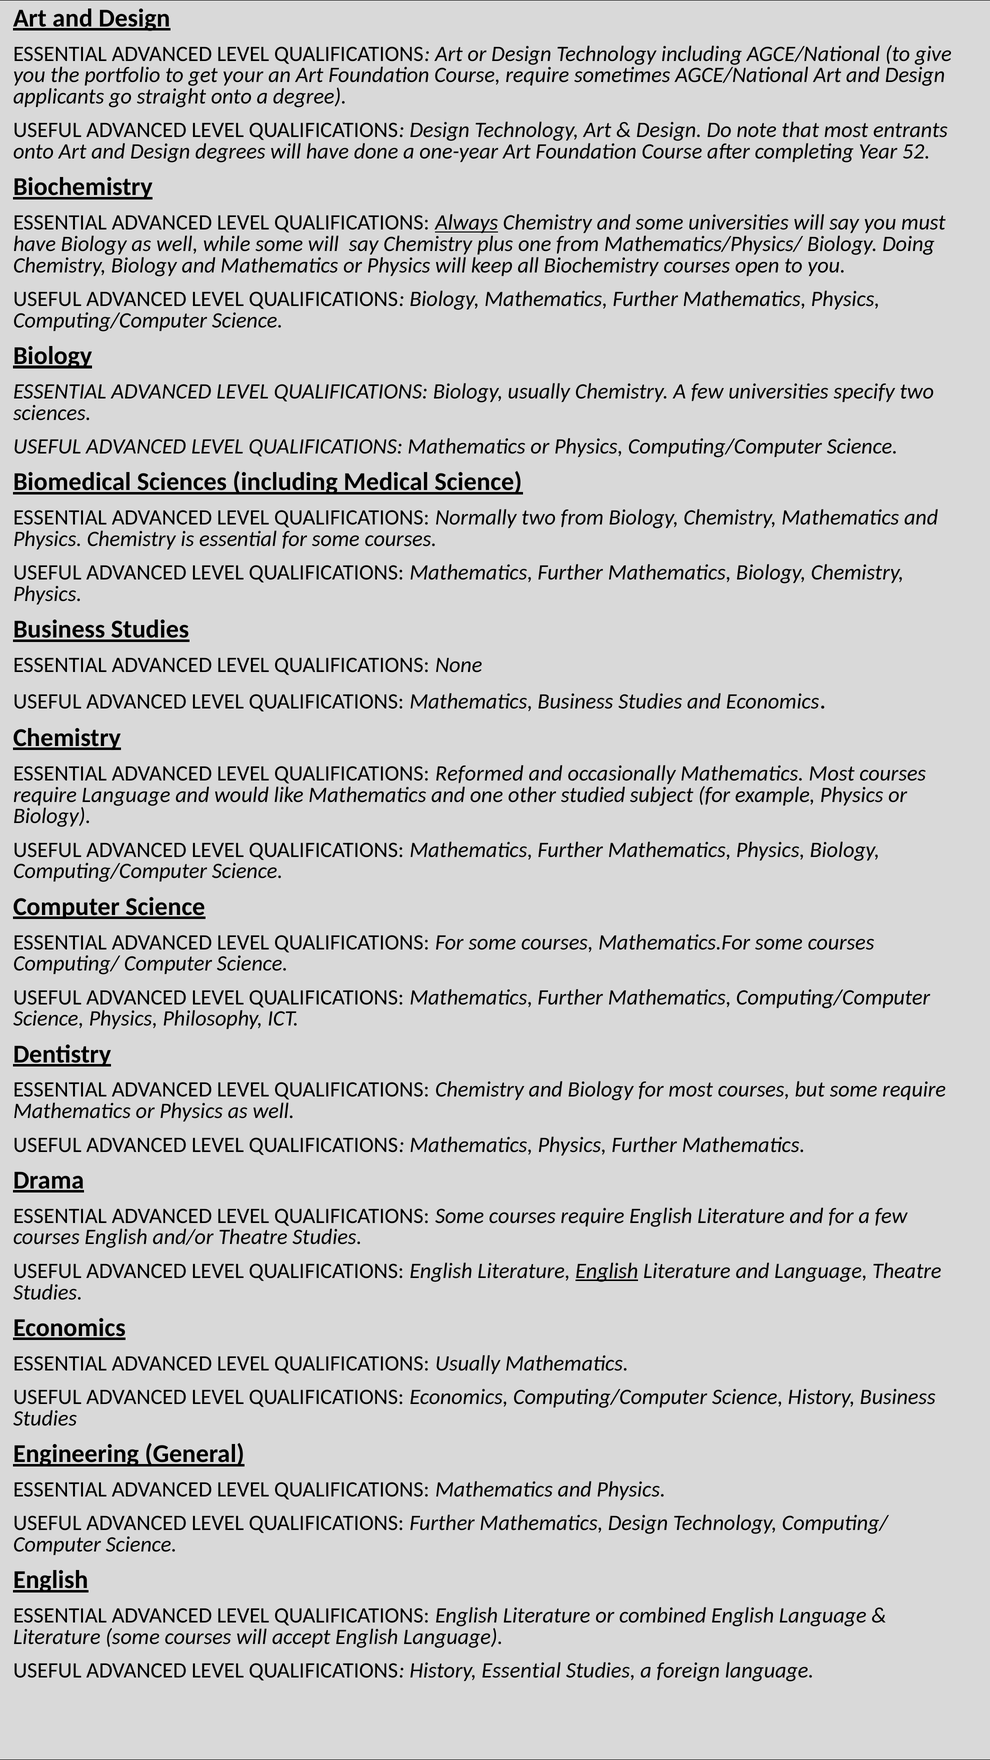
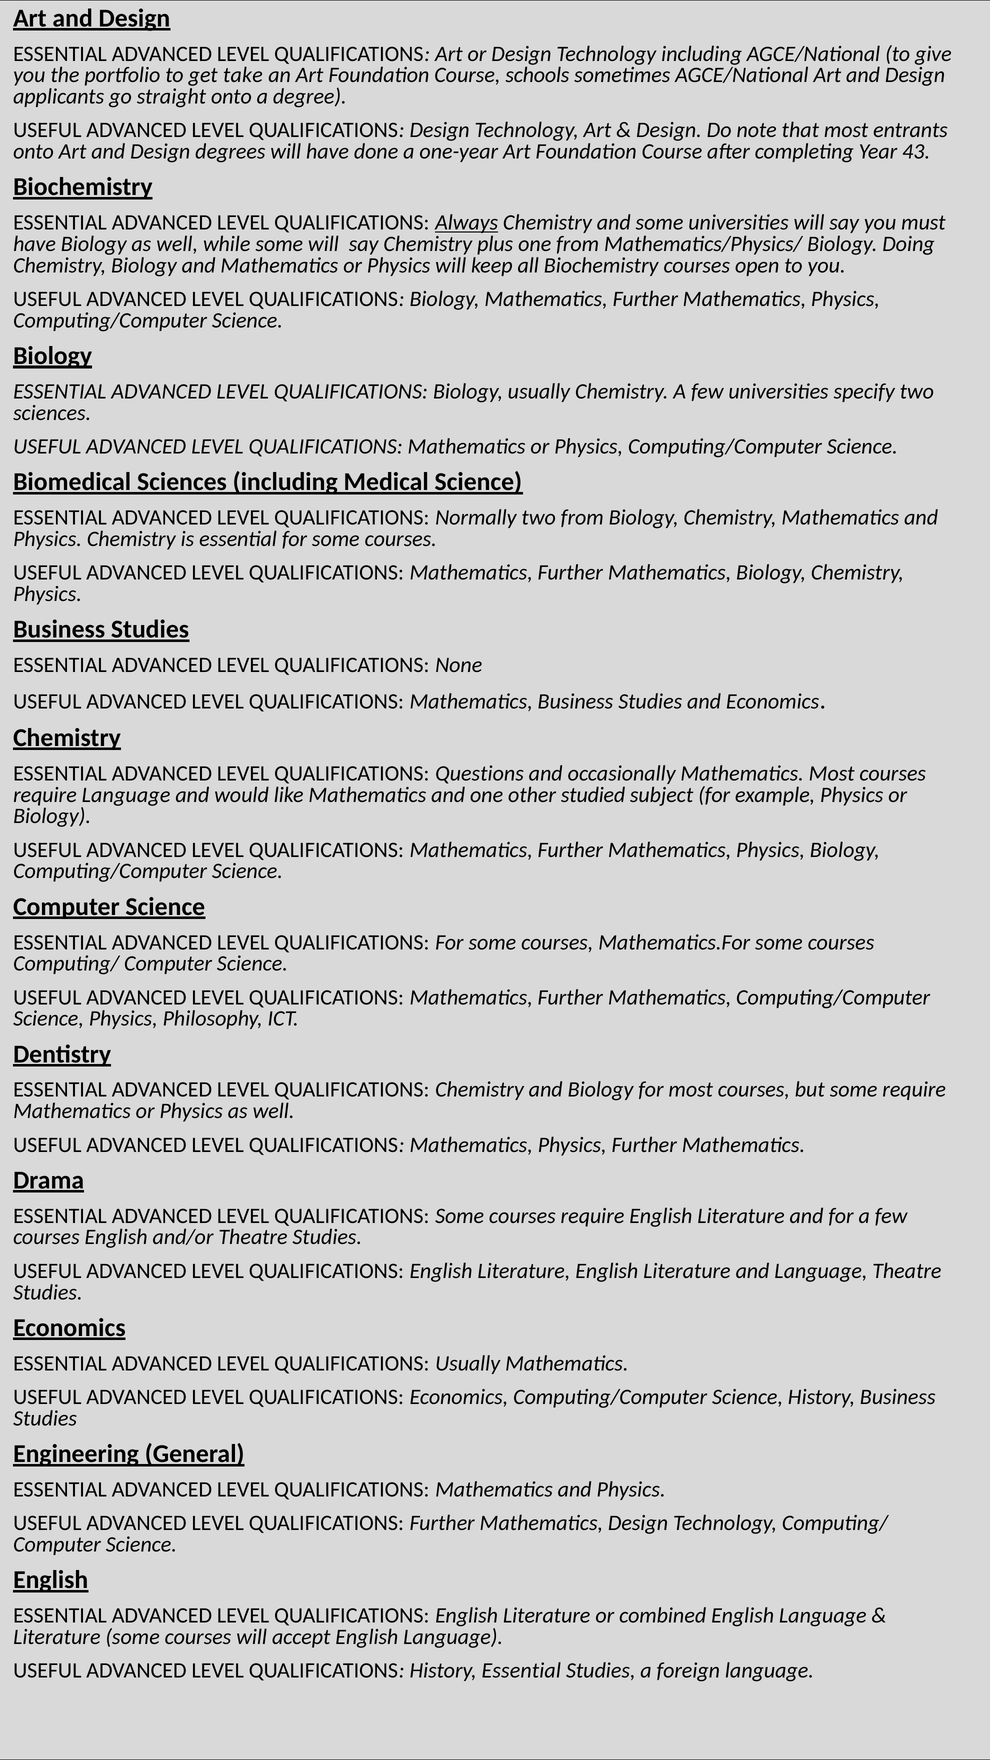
your: your -> take
Course require: require -> schools
52: 52 -> 43
Reformed: Reformed -> Questions
English at (607, 1271) underline: present -> none
